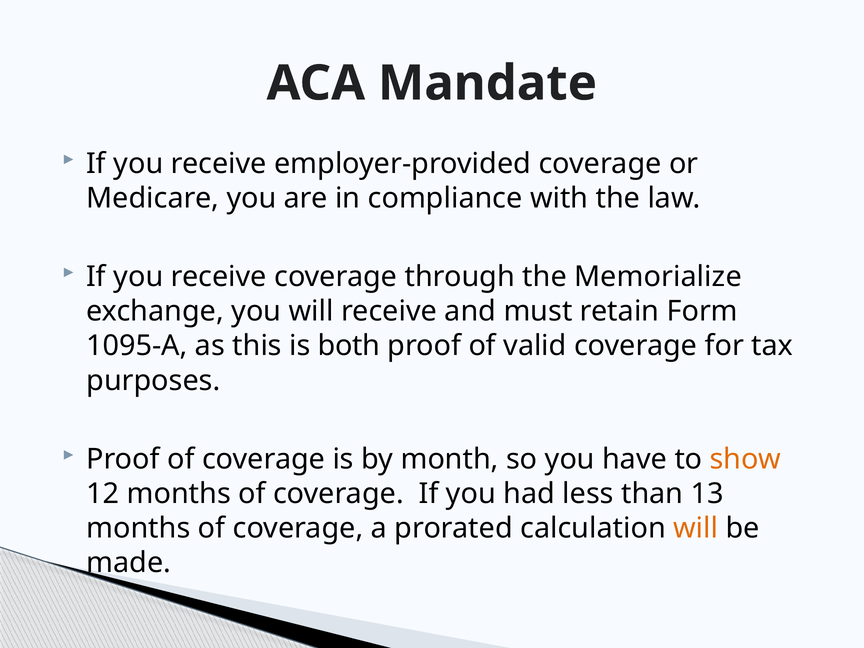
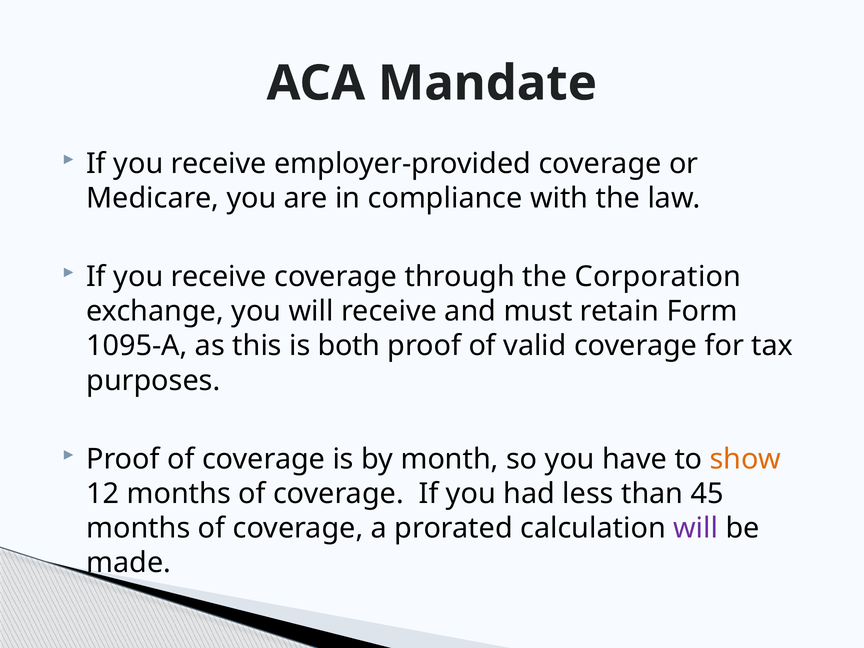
Memorialize: Memorialize -> Corporation
13: 13 -> 45
will at (696, 528) colour: orange -> purple
